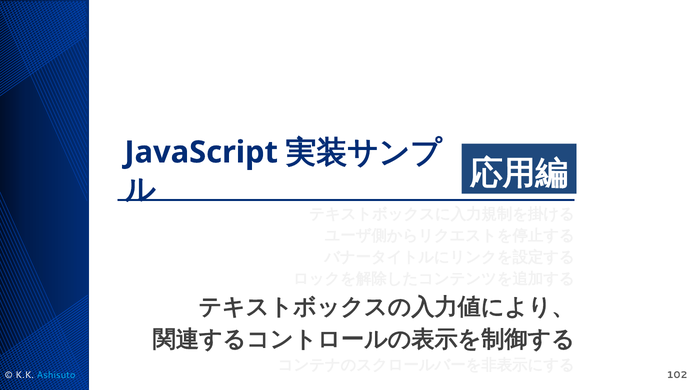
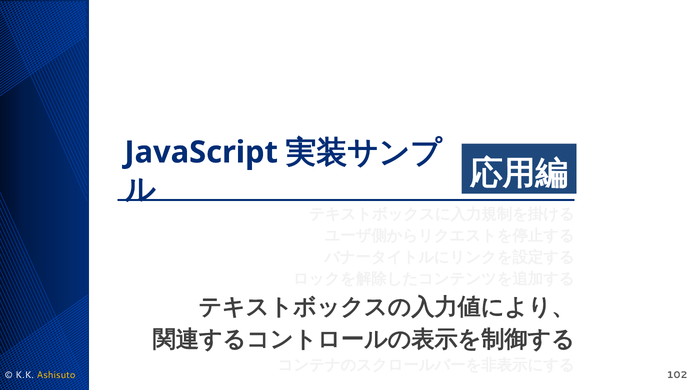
Ashisuto colour: light blue -> yellow
